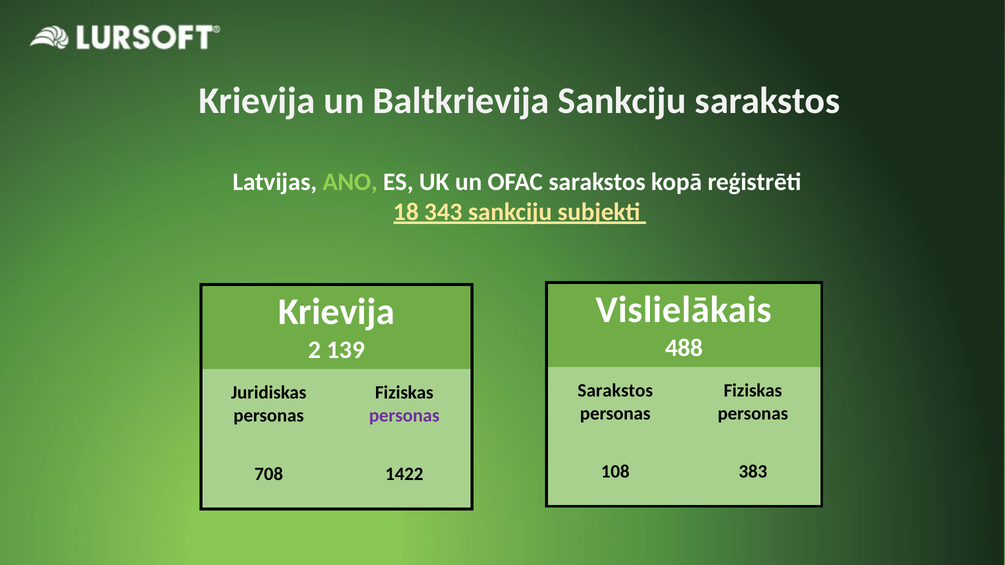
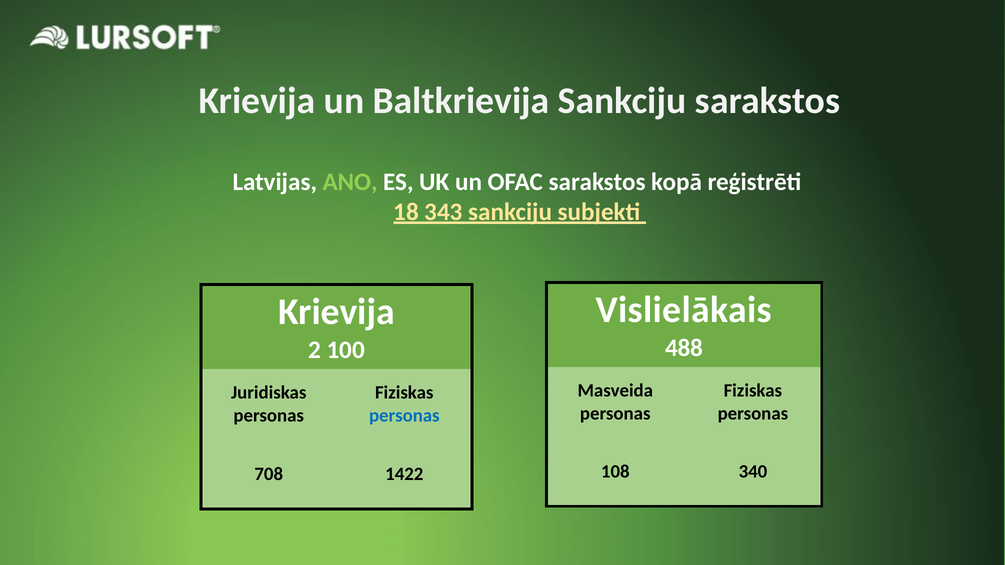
139: 139 -> 100
Sarakstos at (615, 391): Sarakstos -> Masveida
personas at (404, 416) colour: purple -> blue
383: 383 -> 340
